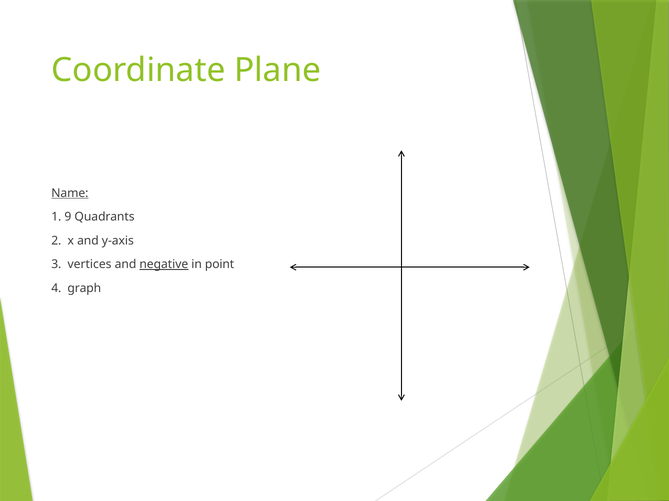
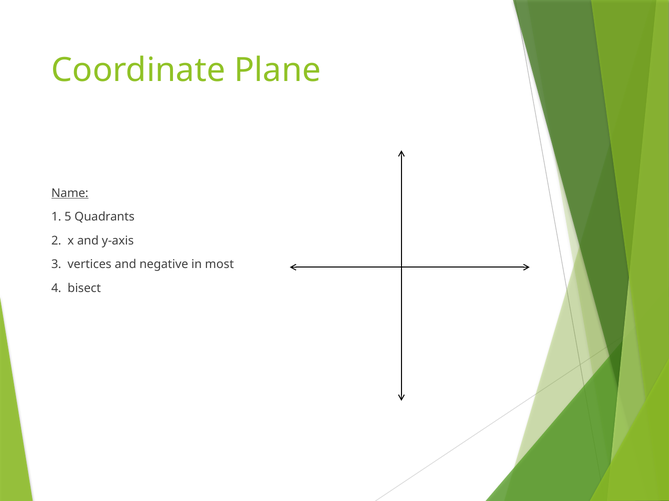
9: 9 -> 5
negative underline: present -> none
point: point -> most
graph: graph -> bisect
